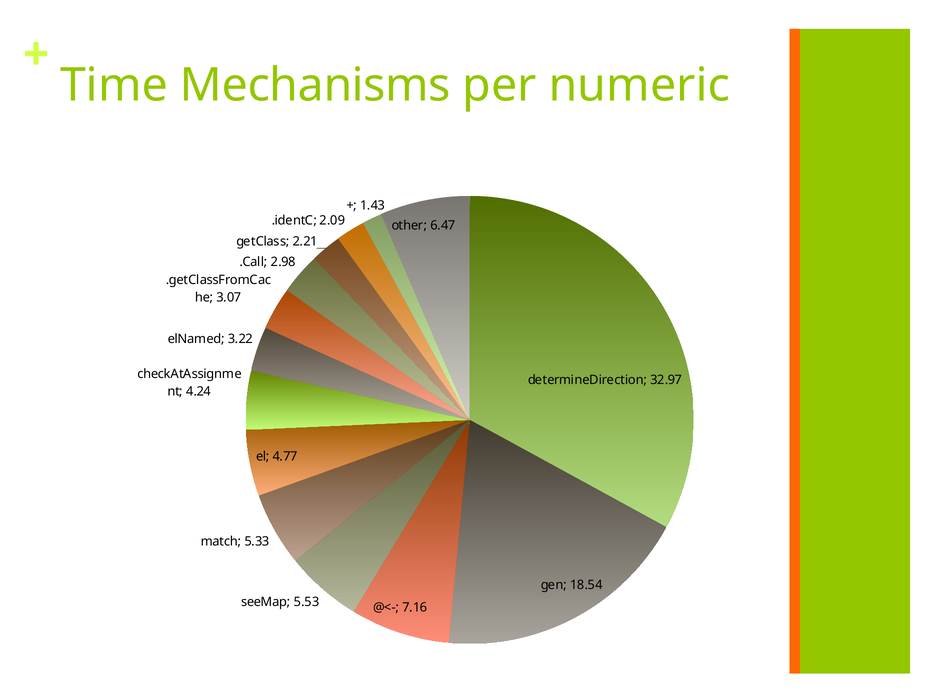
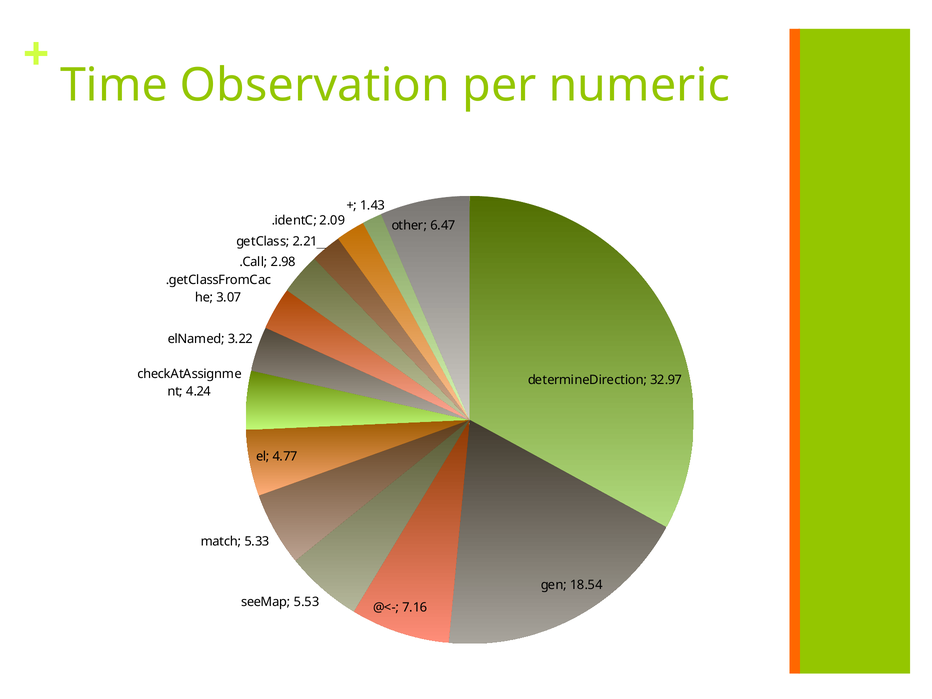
Mechanisms: Mechanisms -> Observation
